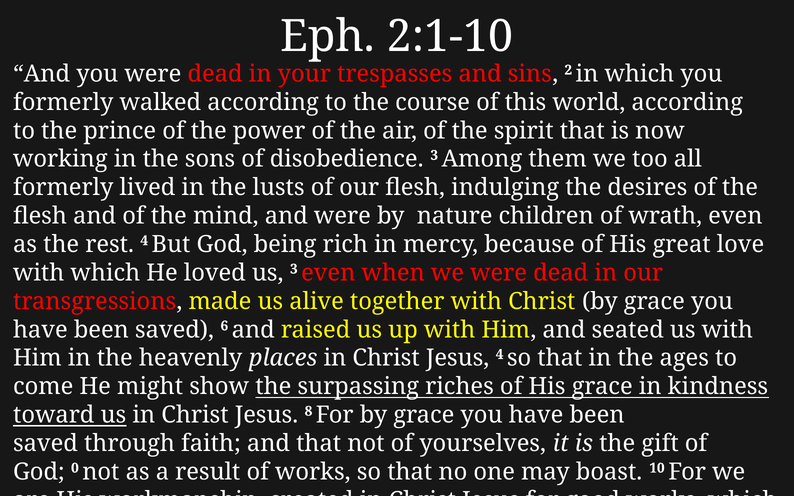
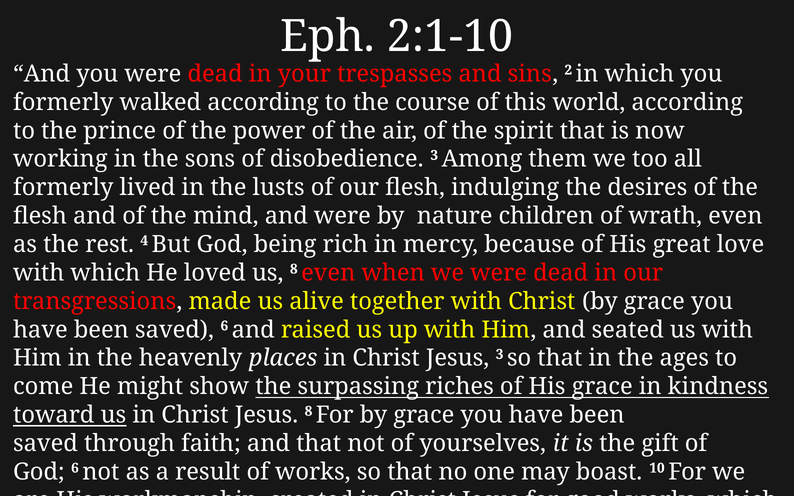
us 3: 3 -> 8
Jesus 4: 4 -> 3
God 0: 0 -> 6
